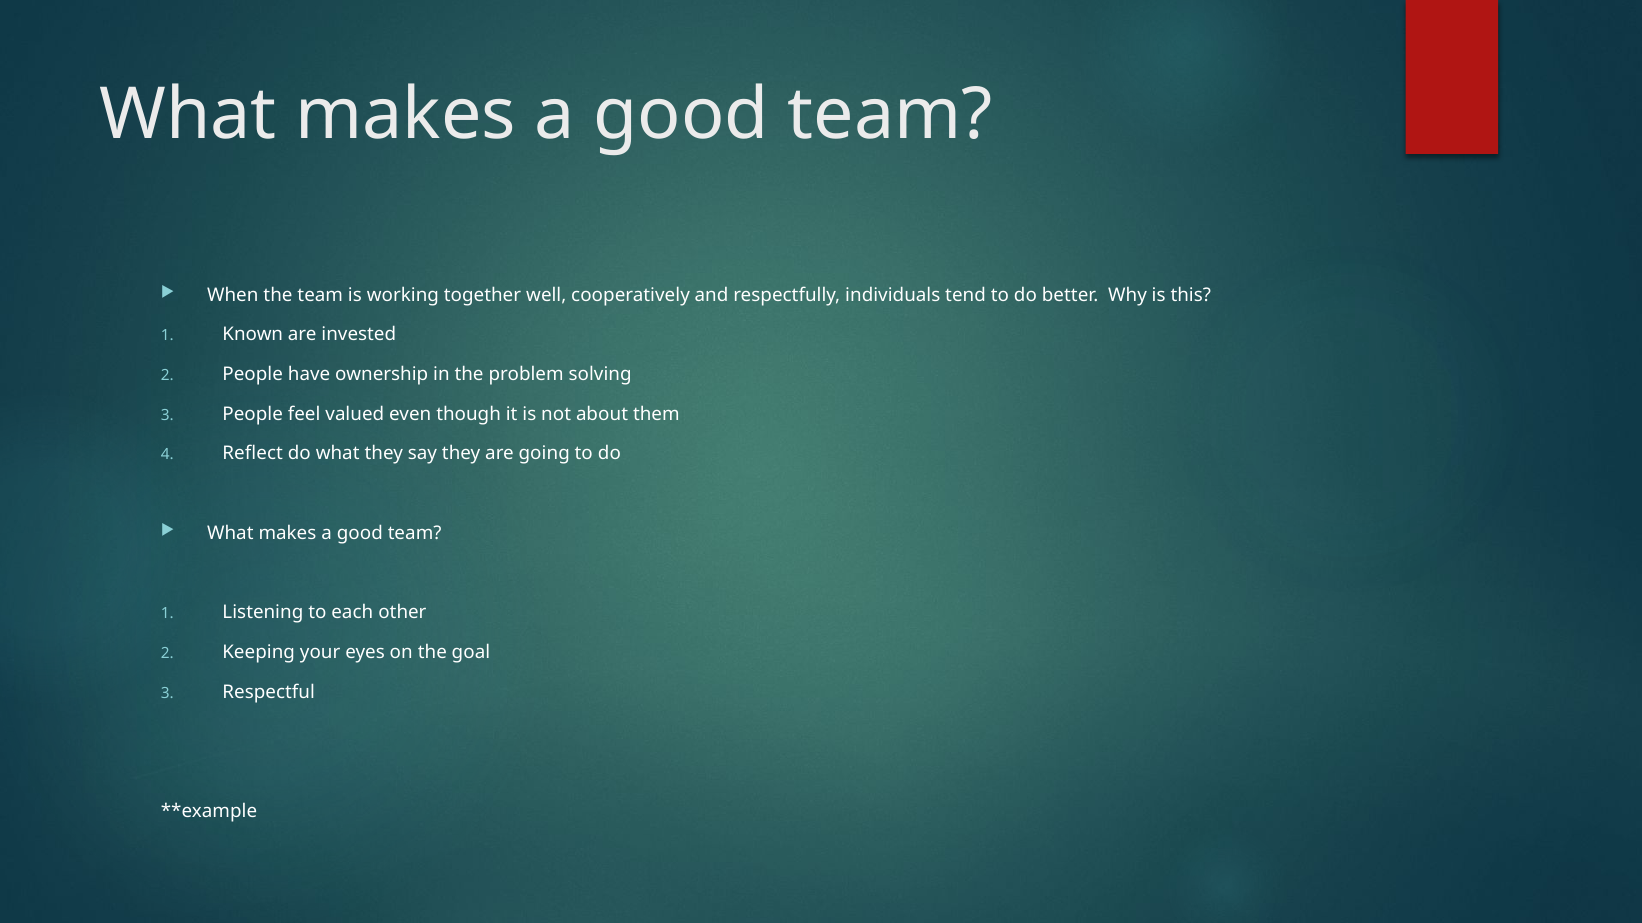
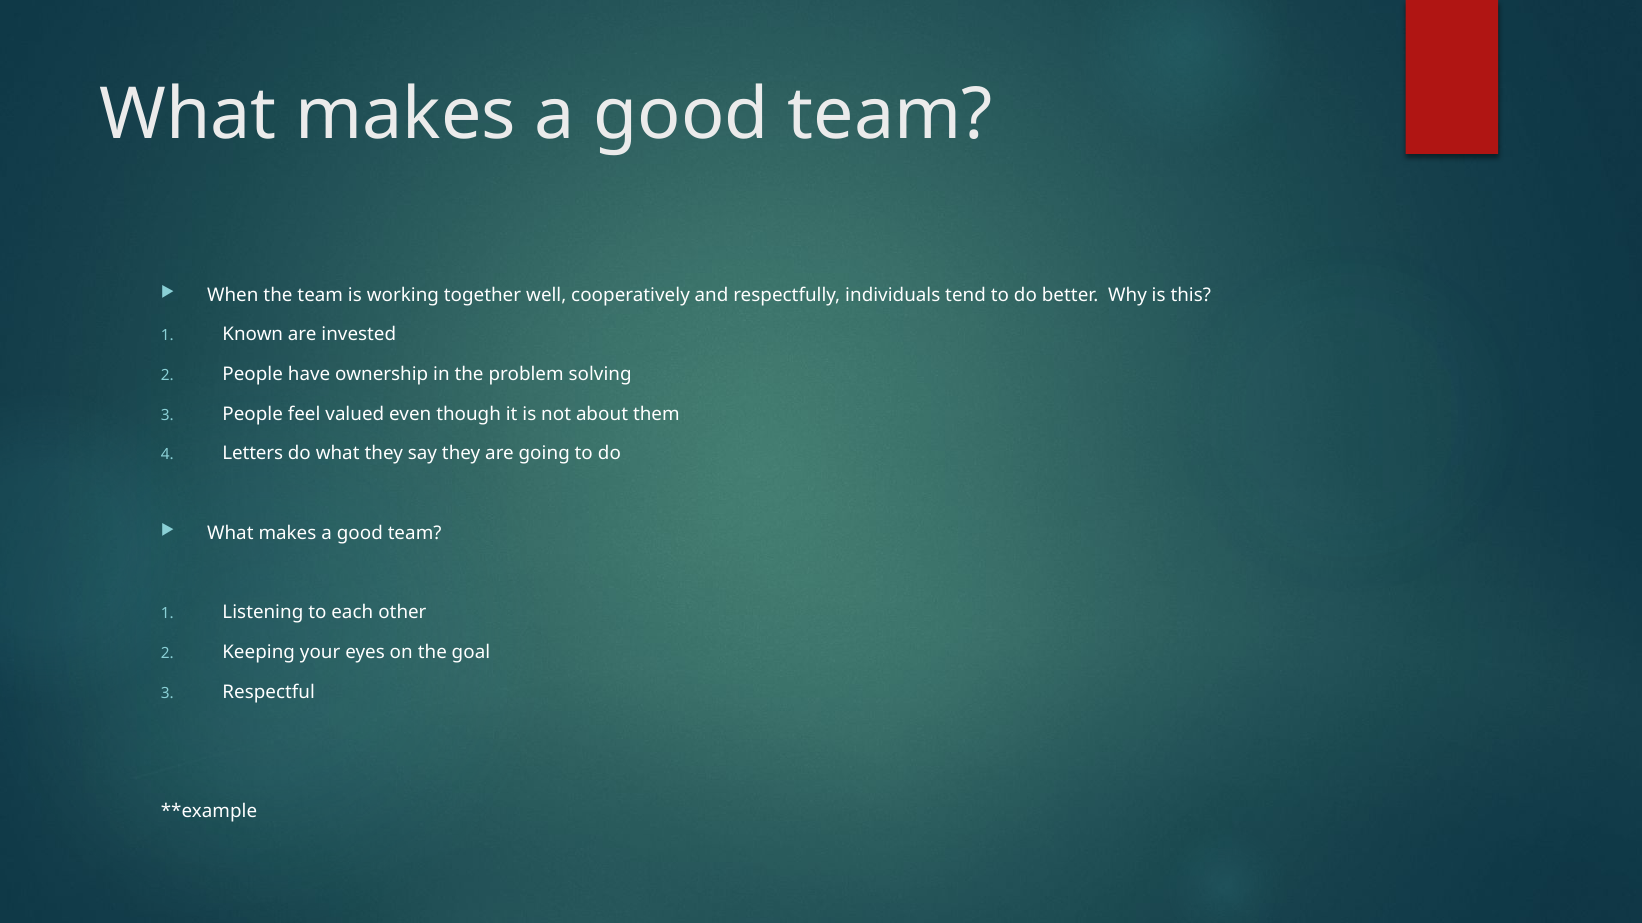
Reflect: Reflect -> Letters
